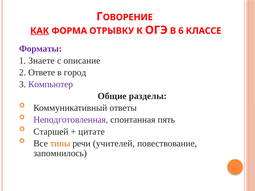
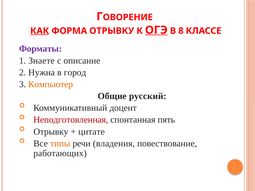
ОГЭ underline: none -> present
6: 6 -> 8
Ответе: Ответе -> Нужна
Компьютер colour: purple -> orange
разделы: разделы -> русский
ответы: ответы -> доцент
Неподготовленная colour: purple -> red
Старшей at (51, 132): Старшей -> Отрывку
учителей: учителей -> владения
запомнилось: запомнилось -> работающих
